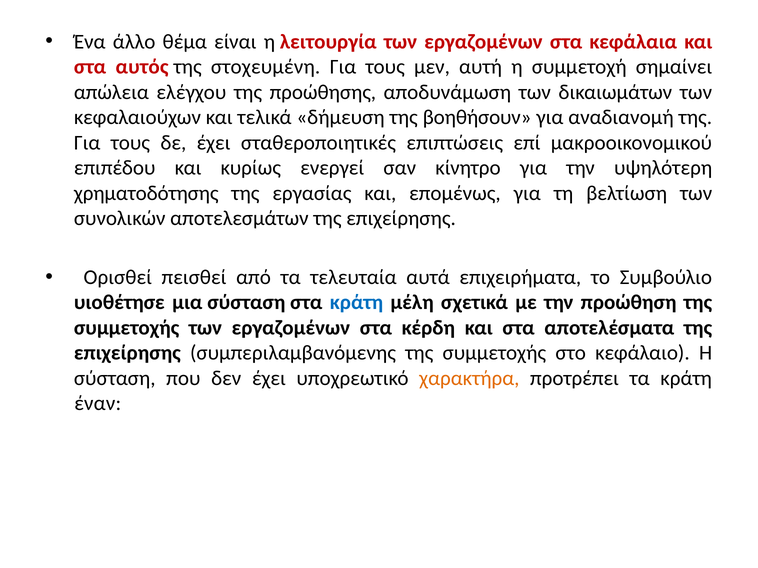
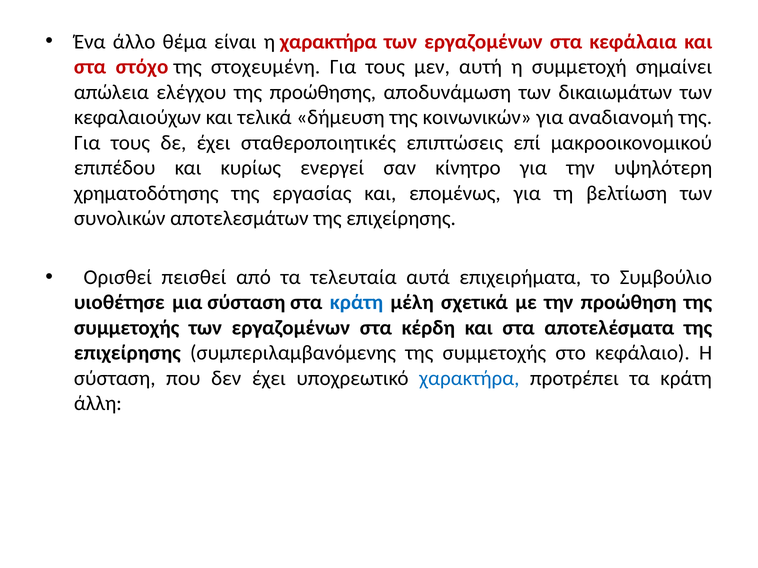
η λειτουργία: λειτουργία -> χαρακτήρα
αυτός: αυτός -> στόχο
βοηθήσουν: βοηθήσουν -> κοινωνικών
χαρακτήρα at (469, 379) colour: orange -> blue
έναν: έναν -> άλλη
